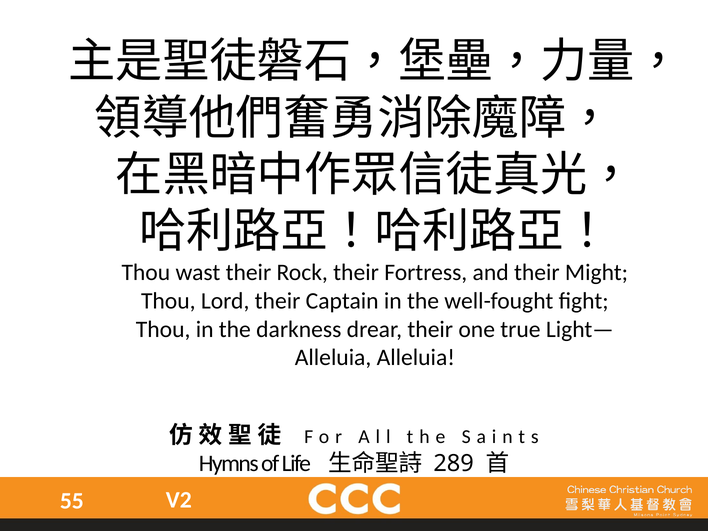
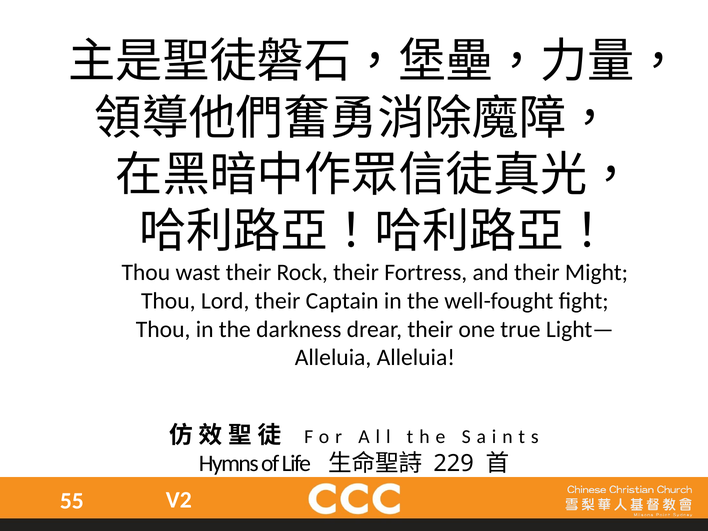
289: 289 -> 229
